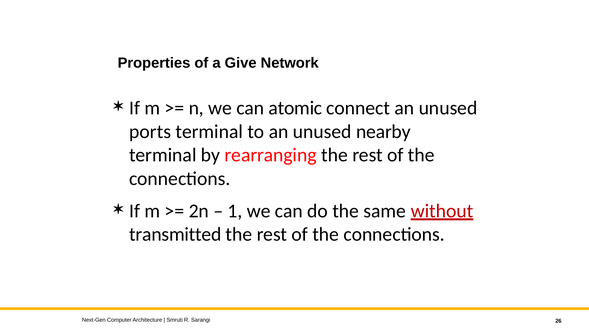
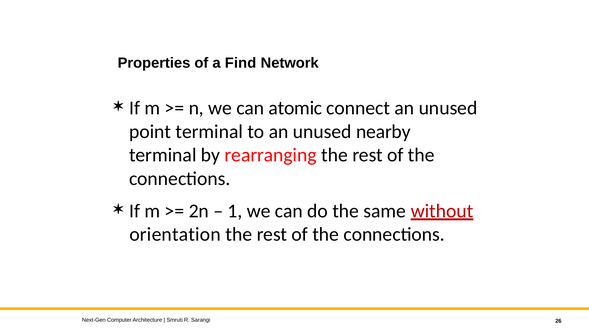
Give: Give -> Find
ports: ports -> point
transmitted: transmitted -> orientation
